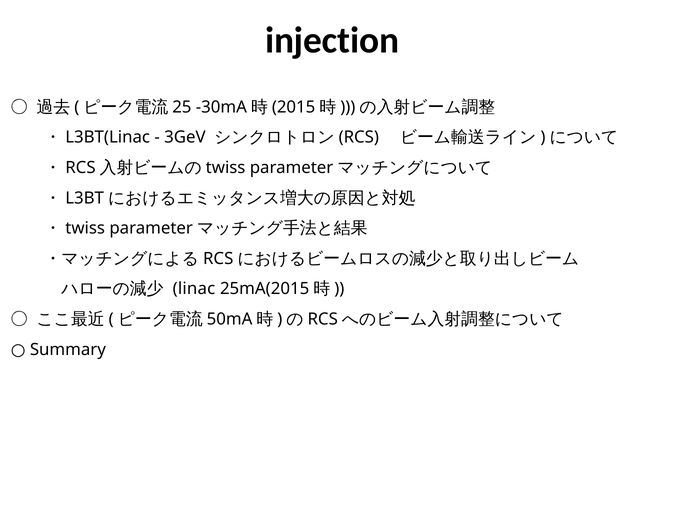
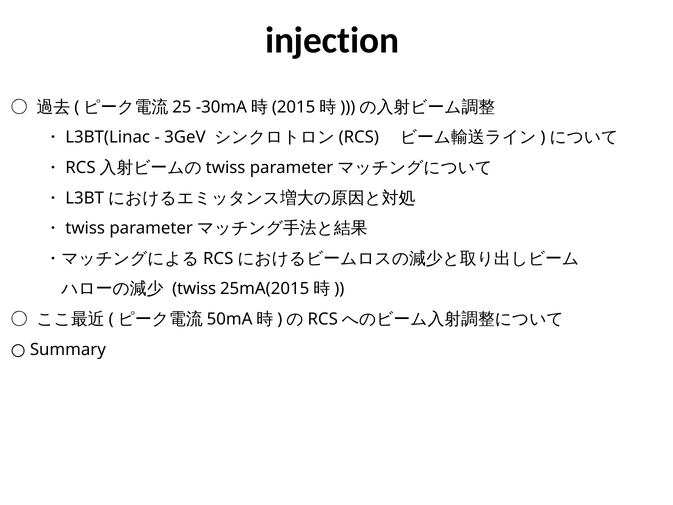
linac: linac -> twiss
